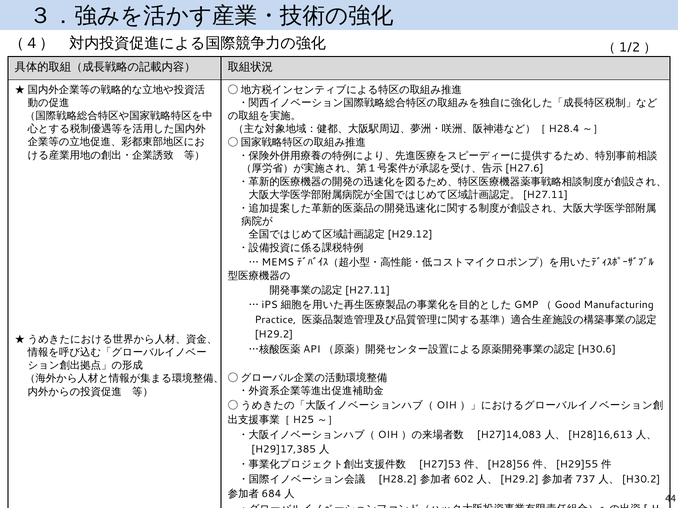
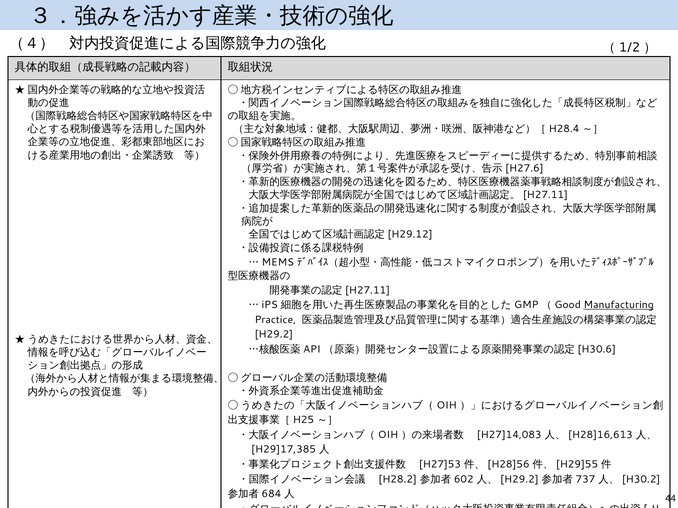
Manufacturing underline: none -> present
